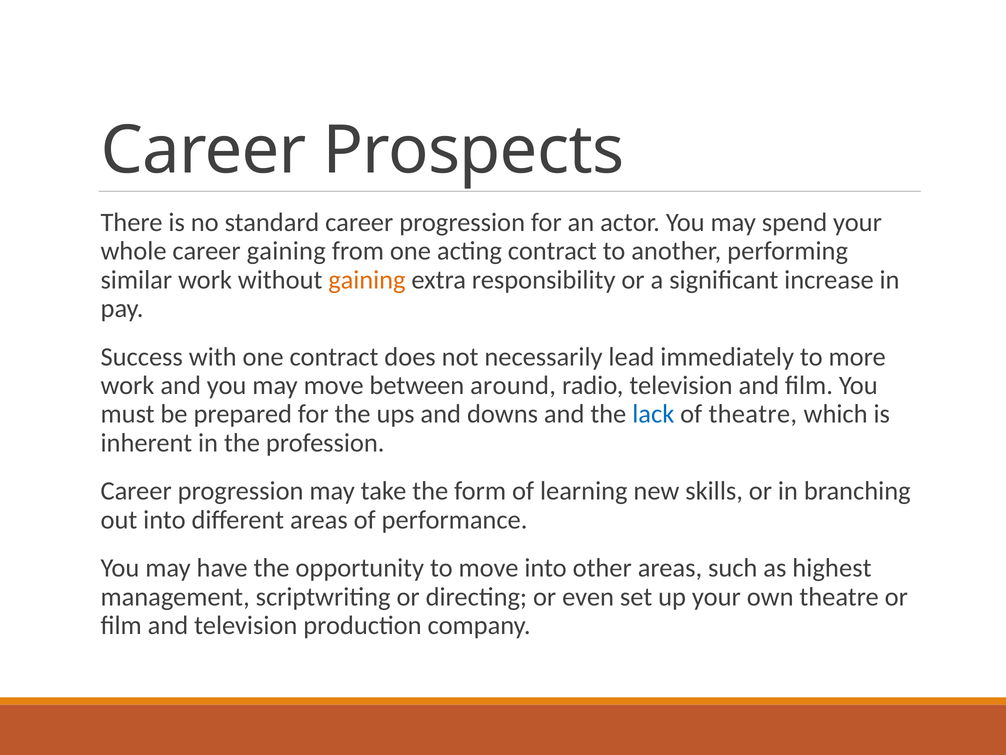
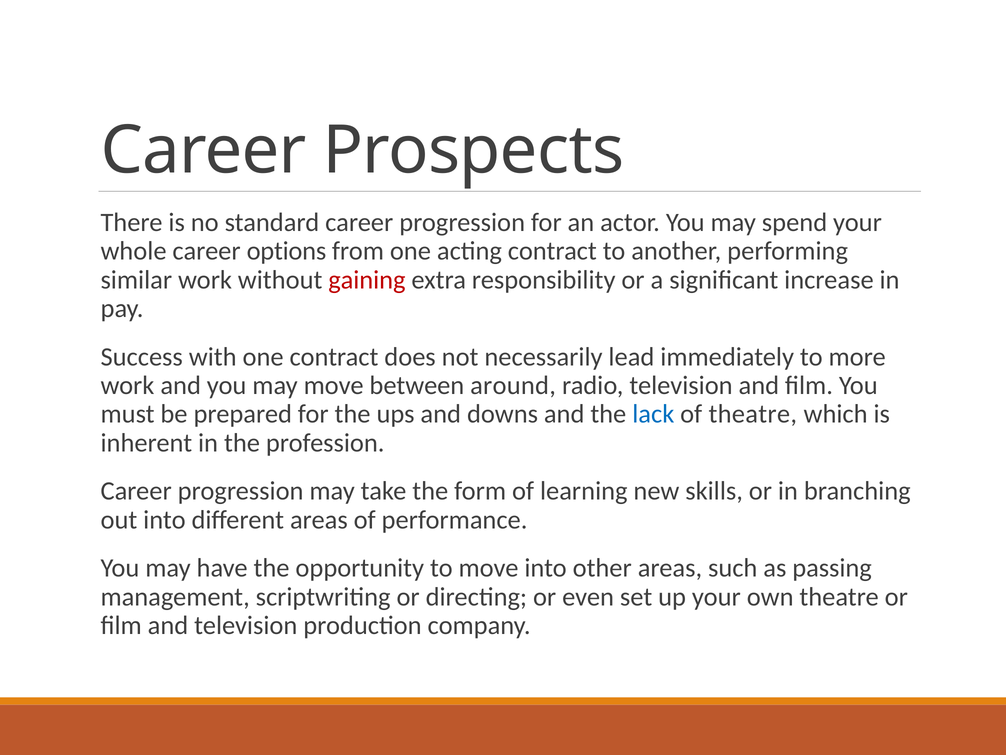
career gaining: gaining -> options
gaining at (367, 280) colour: orange -> red
highest: highest -> passing
